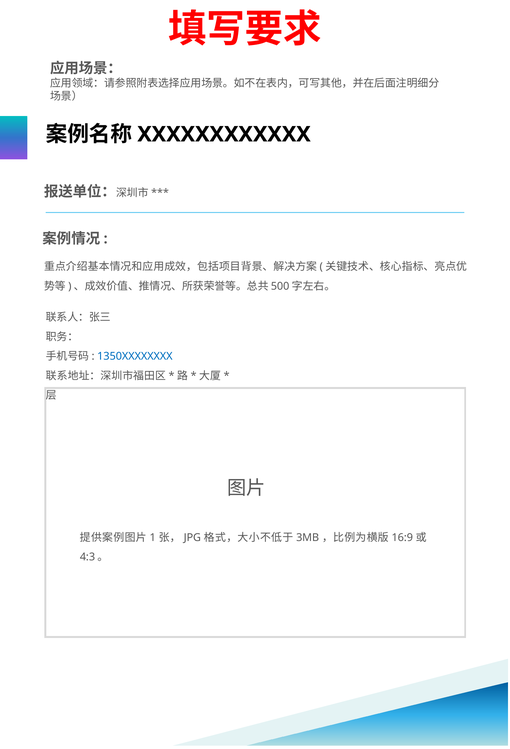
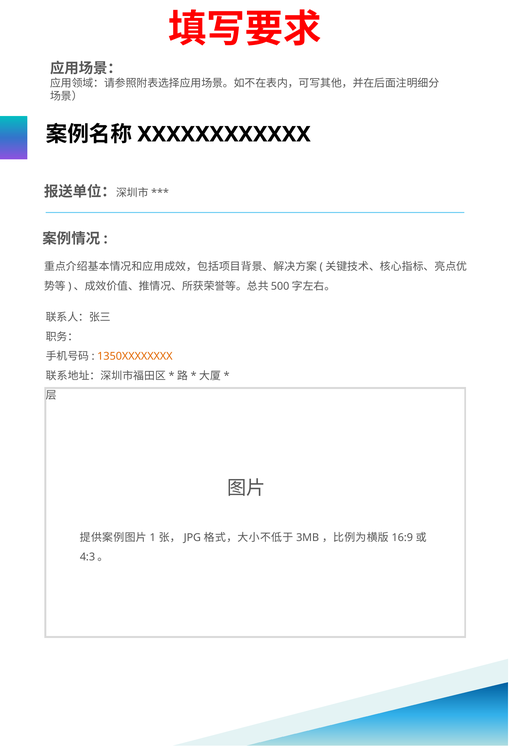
1350XXXXXXXX colour: blue -> orange
